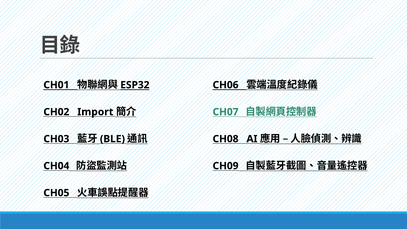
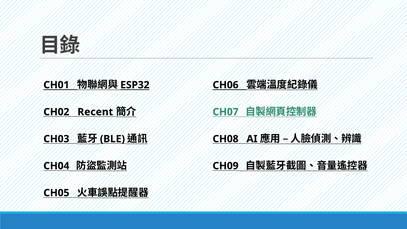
Import: Import -> Recent
